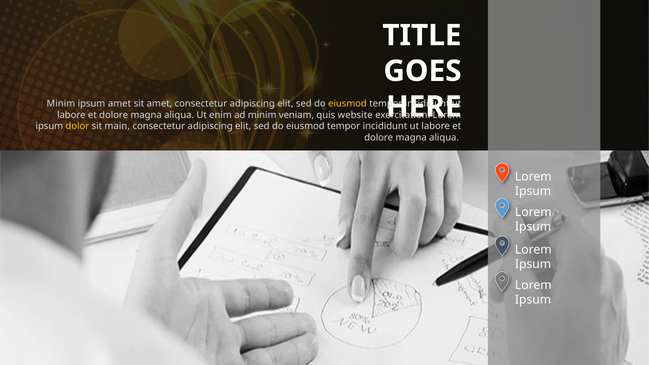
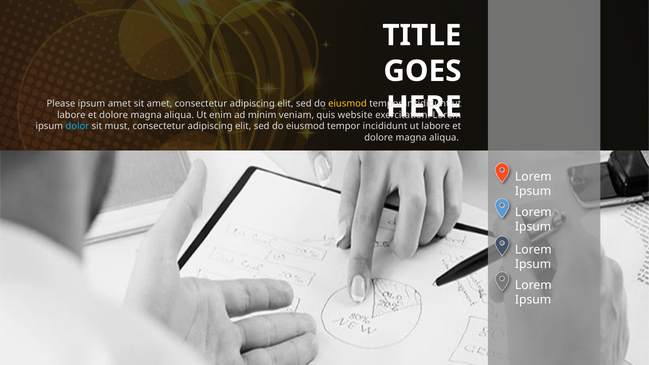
Minim at (61, 104): Minim -> Please
dolor colour: yellow -> light blue
main: main -> must
